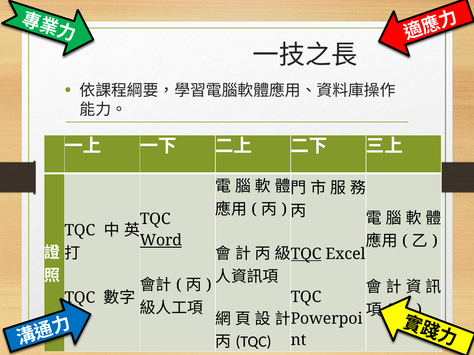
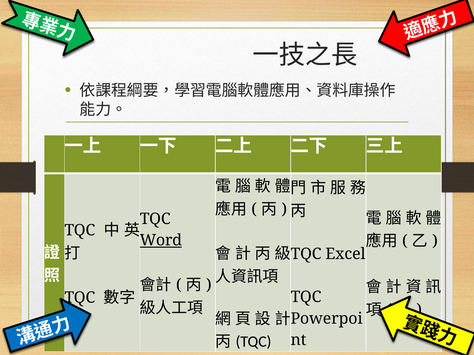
TQC at (306, 254) underline: present -> none
